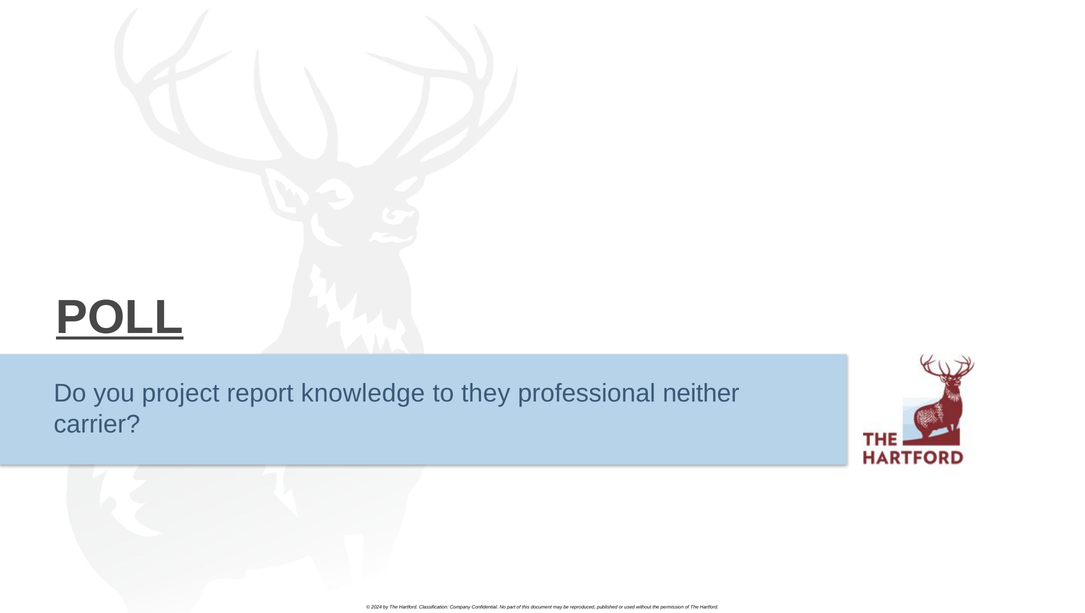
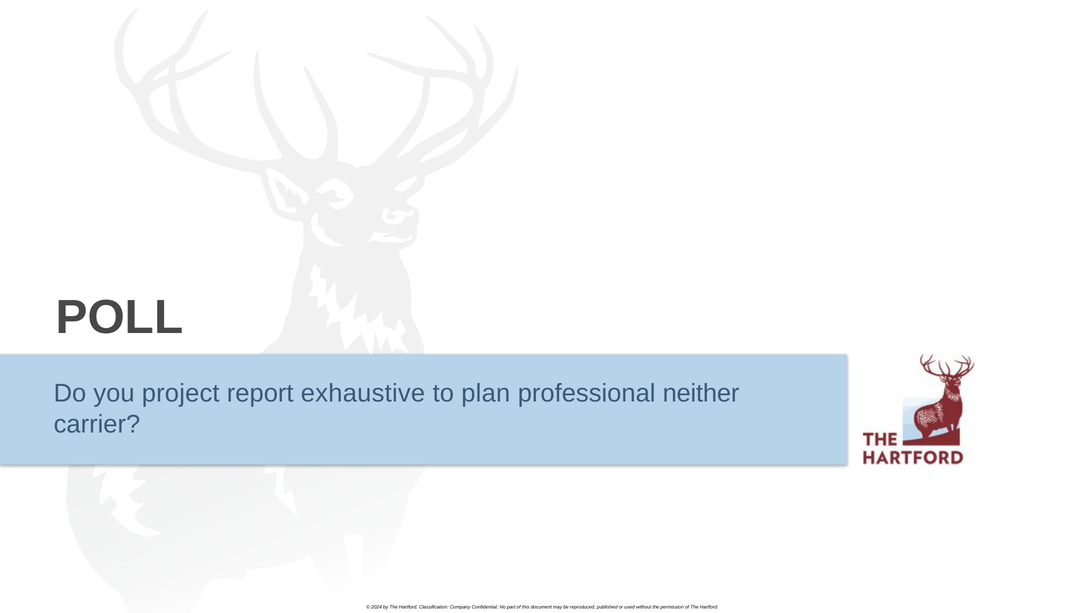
POLL underline: present -> none
knowledge: knowledge -> exhaustive
they: they -> plan
